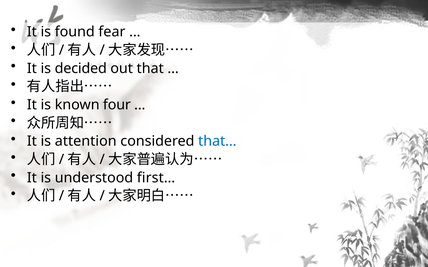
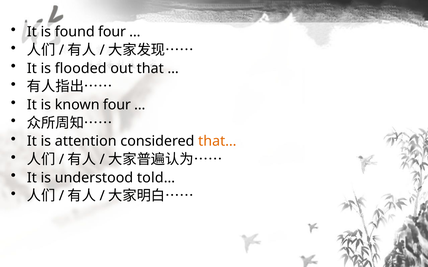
found fear: fear -> four
decided: decided -> flooded
that… colour: blue -> orange
first…: first… -> told…
